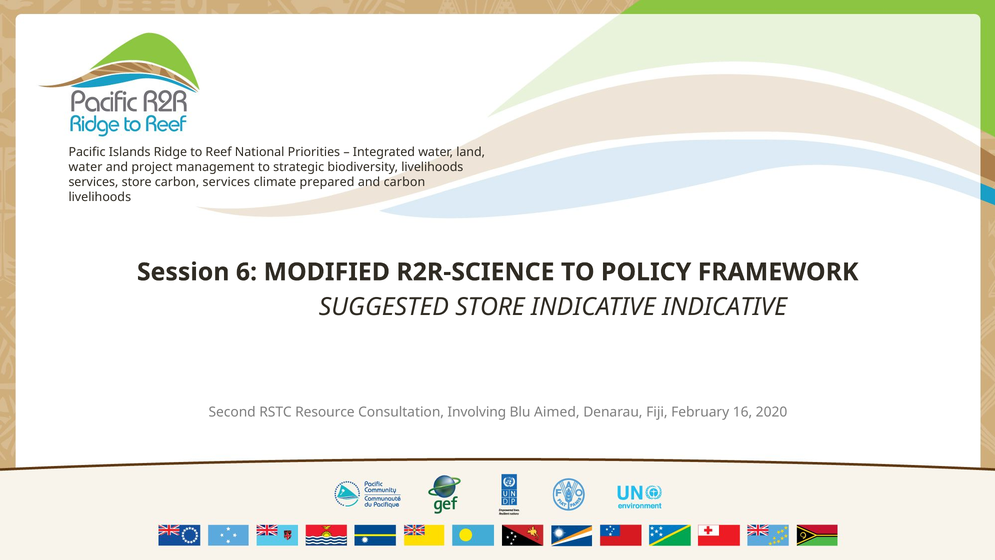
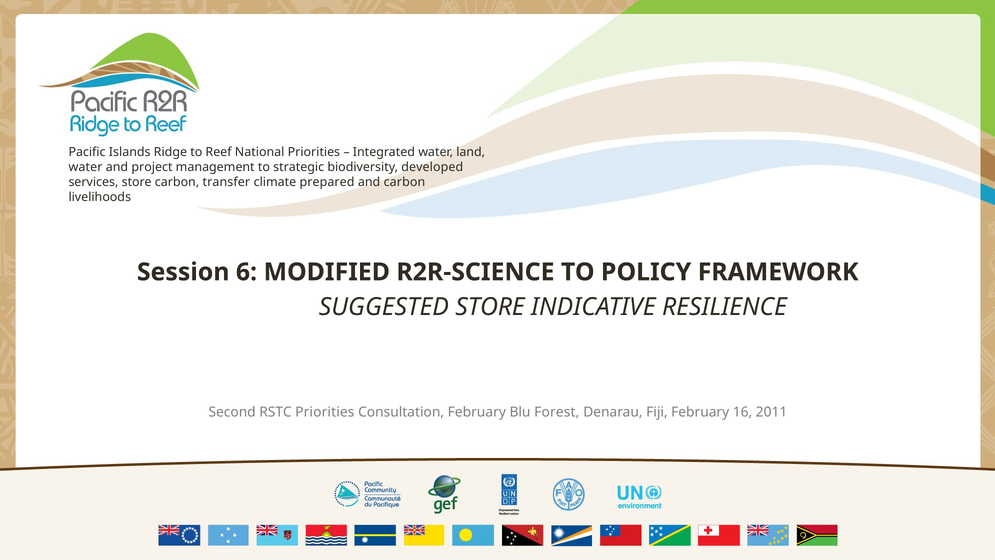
biodiversity livelihoods: livelihoods -> developed
carbon services: services -> transfer
INDICATIVE INDICATIVE: INDICATIVE -> RESILIENCE
RSTC Resource: Resource -> Priorities
Consultation Involving: Involving -> February
Aimed: Aimed -> Forest
2020: 2020 -> 2011
